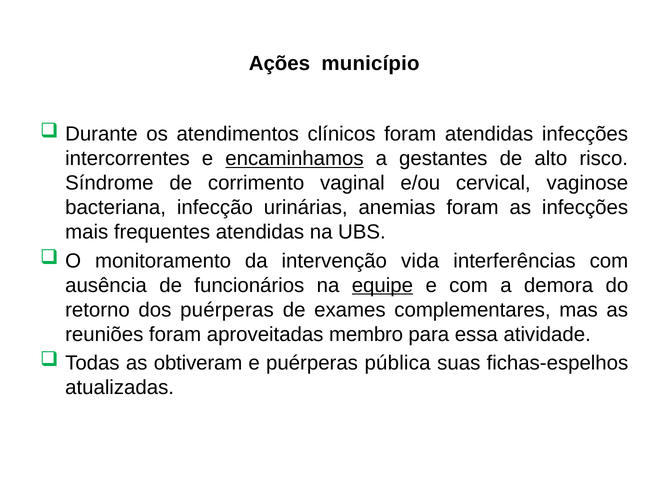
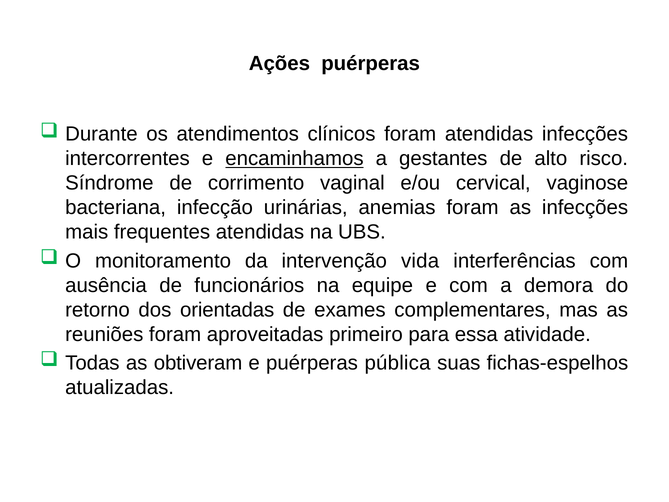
Ações município: município -> puérperas
equipe underline: present -> none
dos puérperas: puérperas -> orientadas
membro: membro -> primeiro
